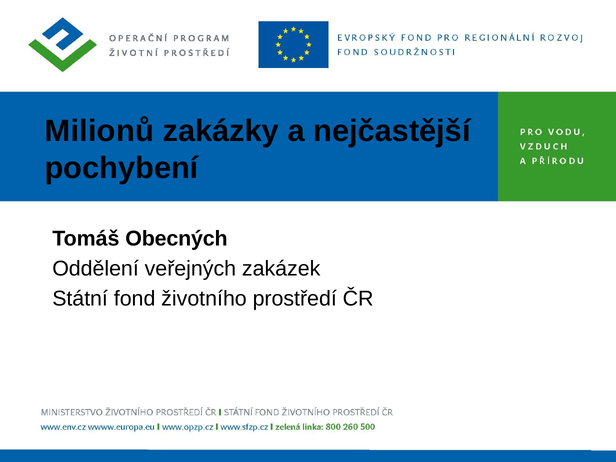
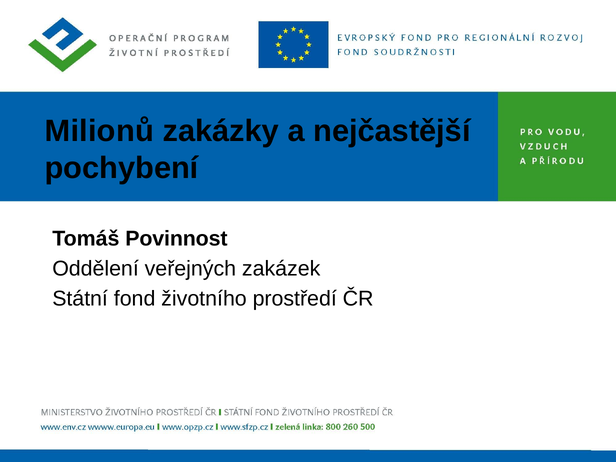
Obecných: Obecných -> Povinnost
